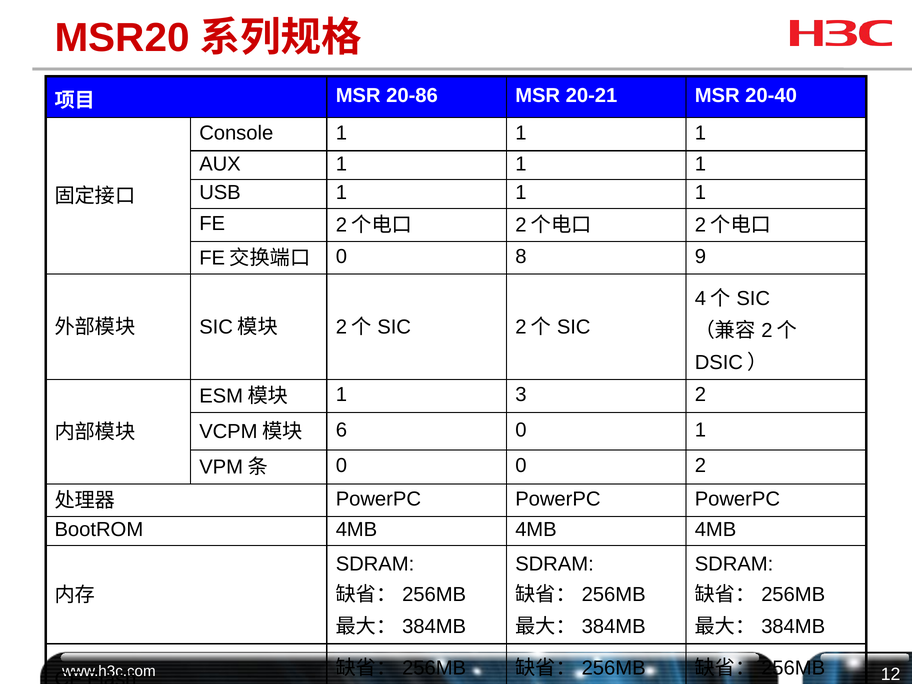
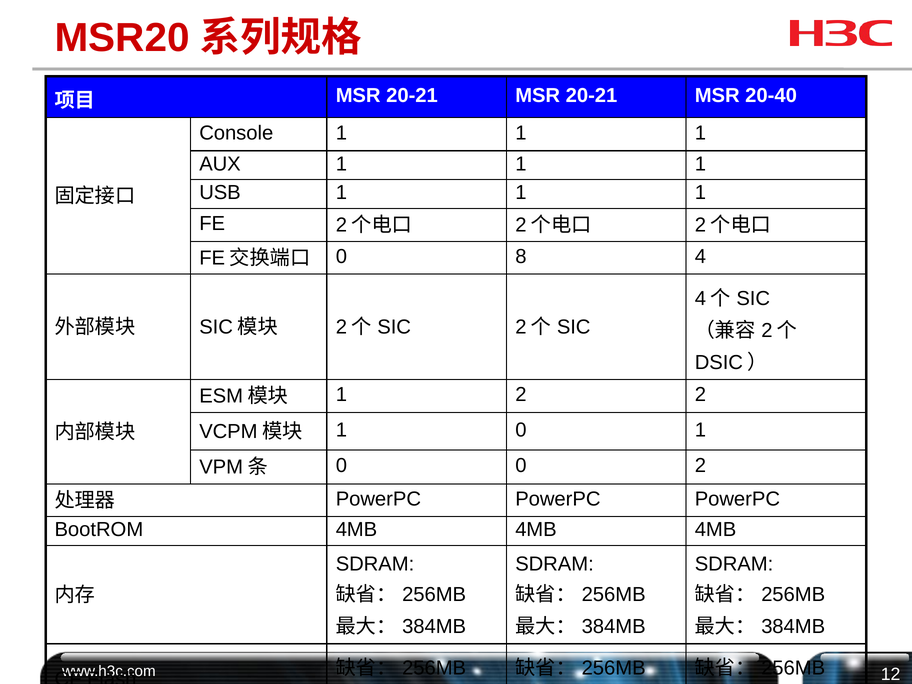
20-86 at (412, 96): 20-86 -> 20-21
9: 9 -> 4
1 3: 3 -> 2
6 at (341, 430): 6 -> 1
